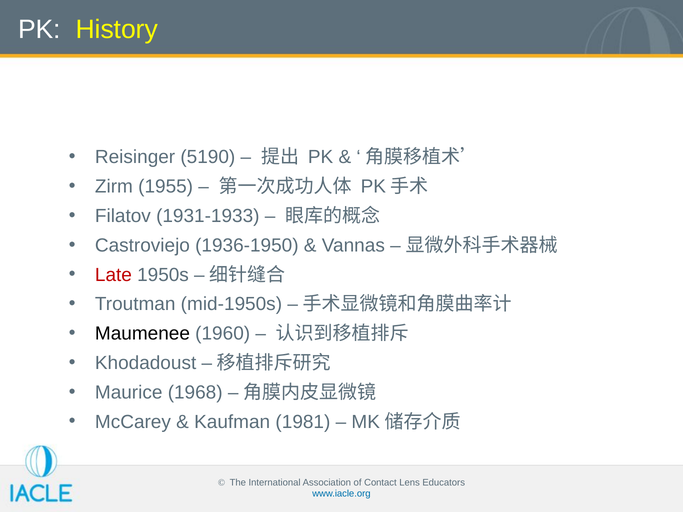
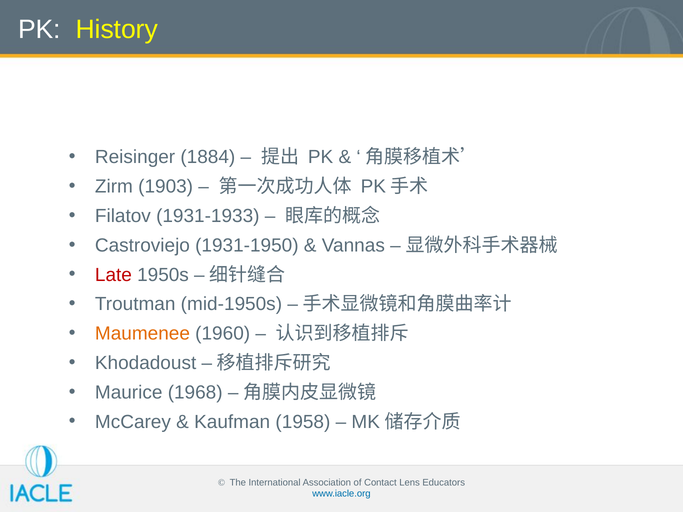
5190: 5190 -> 1884
1955: 1955 -> 1903
1936-1950: 1936-1950 -> 1931-1950
Maumenee colour: black -> orange
1981: 1981 -> 1958
